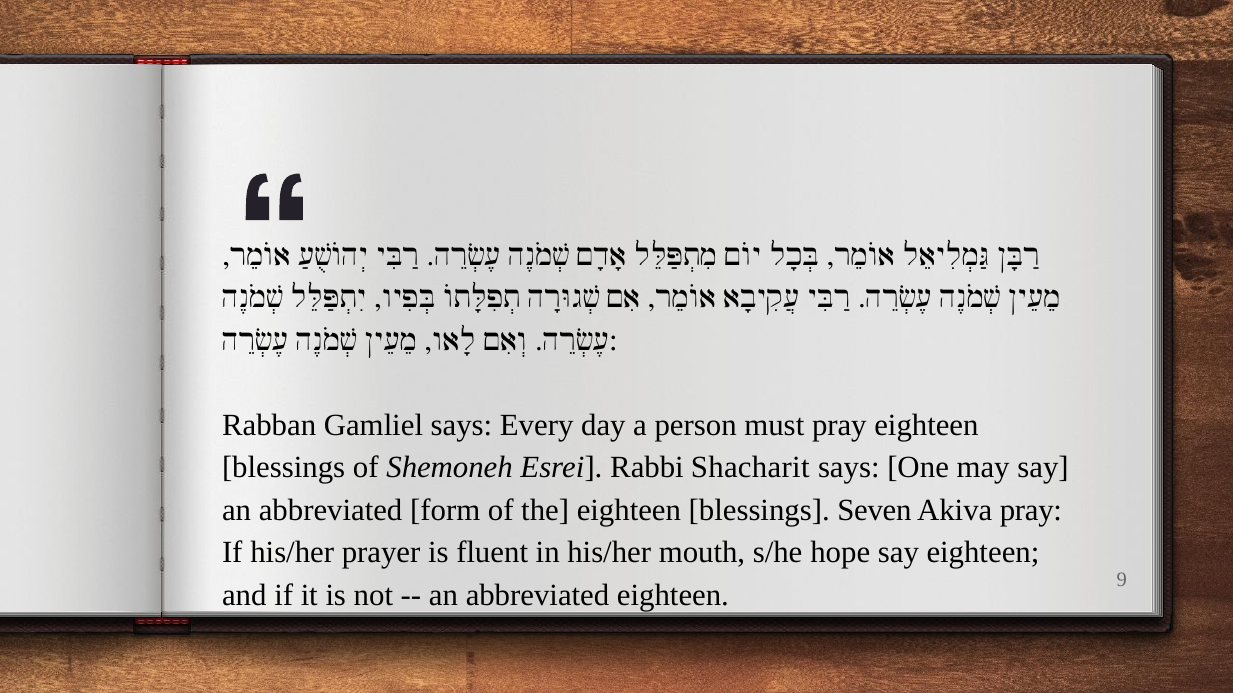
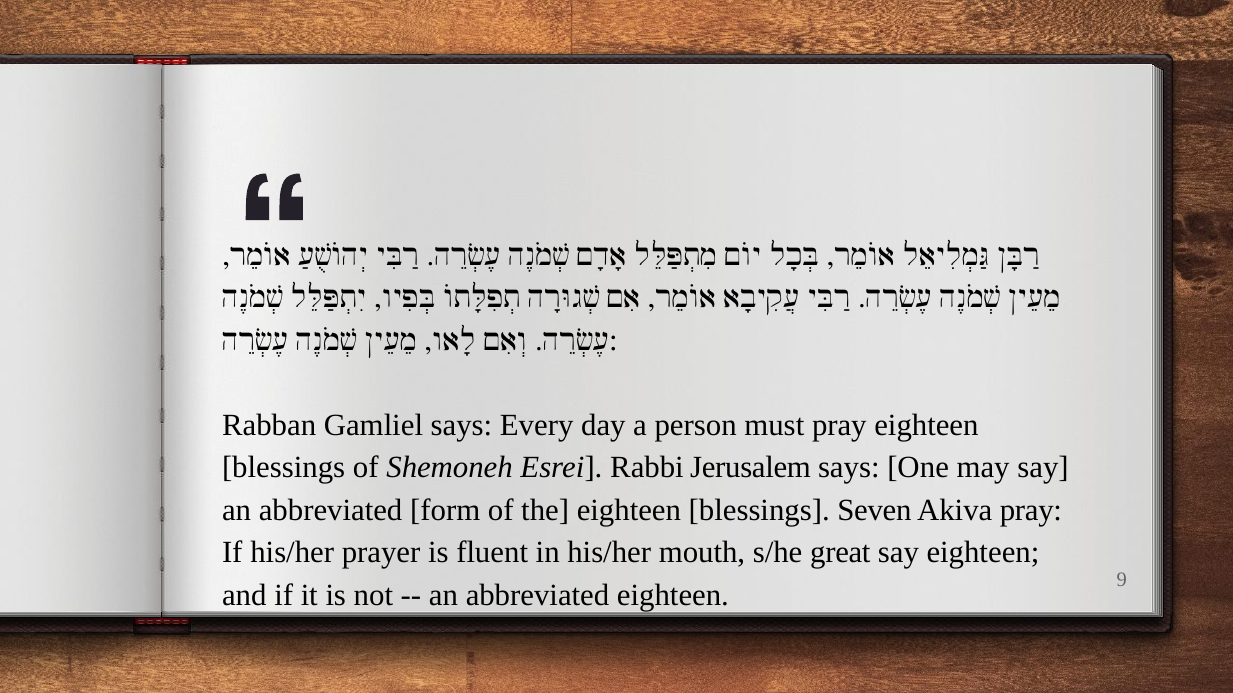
Shacharit: Shacharit -> Jerusalem
hope: hope -> great
